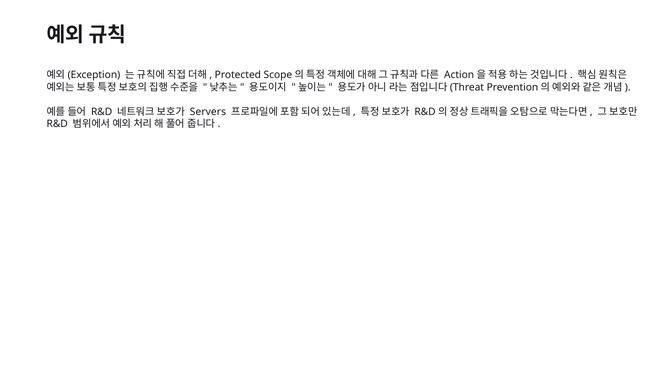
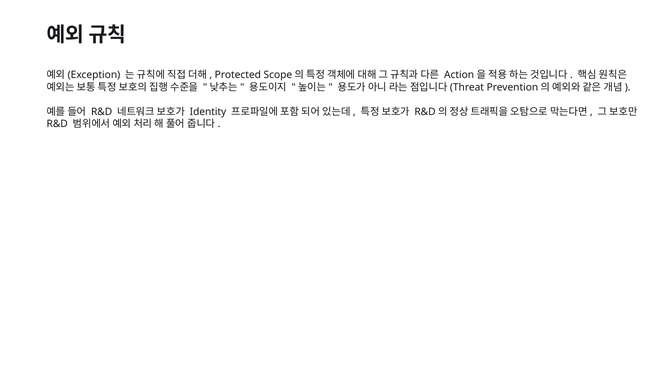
Servers: Servers -> Identity
